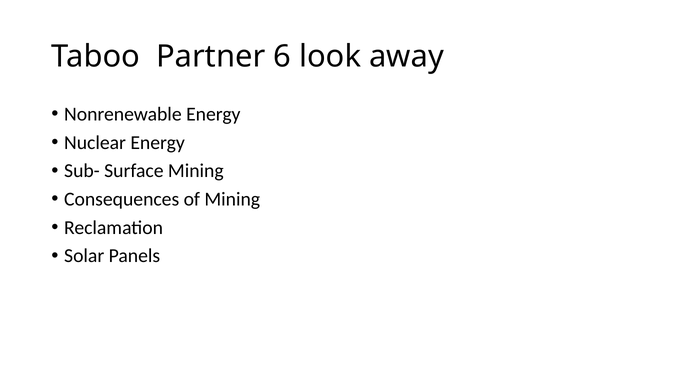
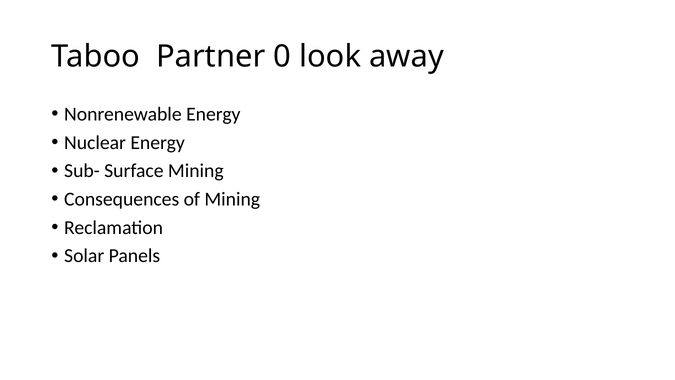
6: 6 -> 0
